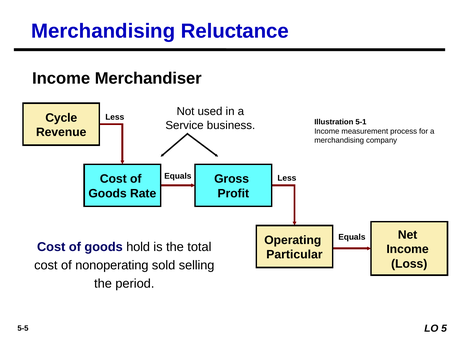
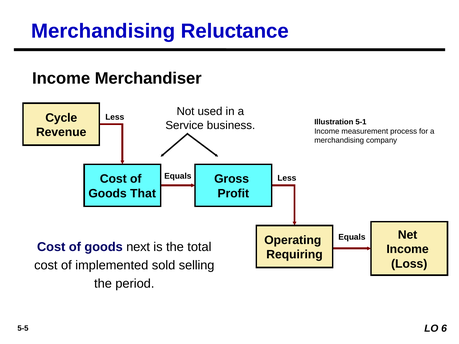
Rate: Rate -> That
hold: hold -> next
Particular: Particular -> Requiring
nonoperating: nonoperating -> implemented
5: 5 -> 6
